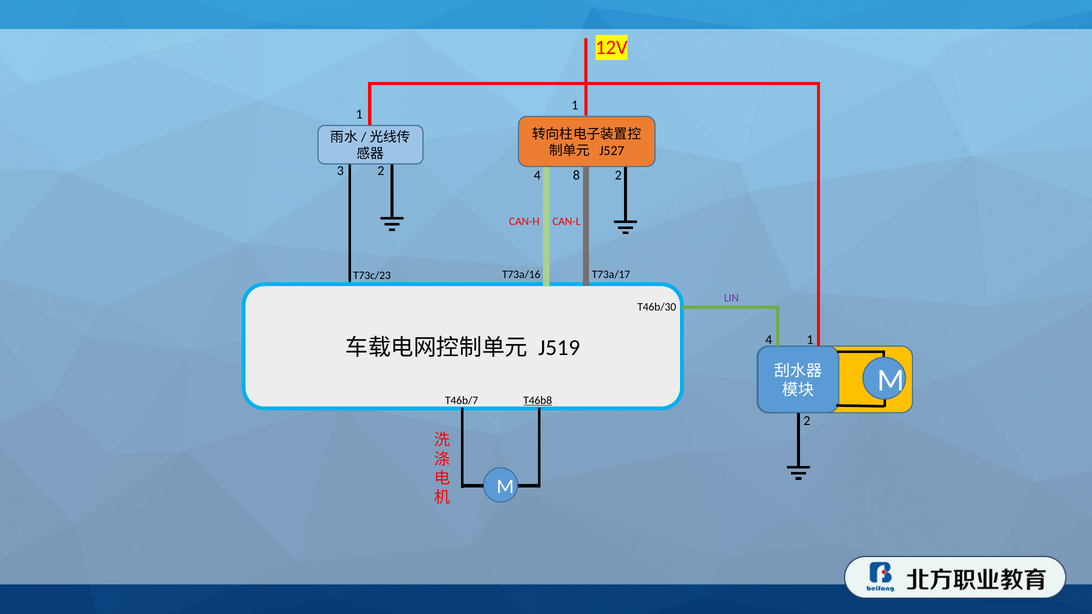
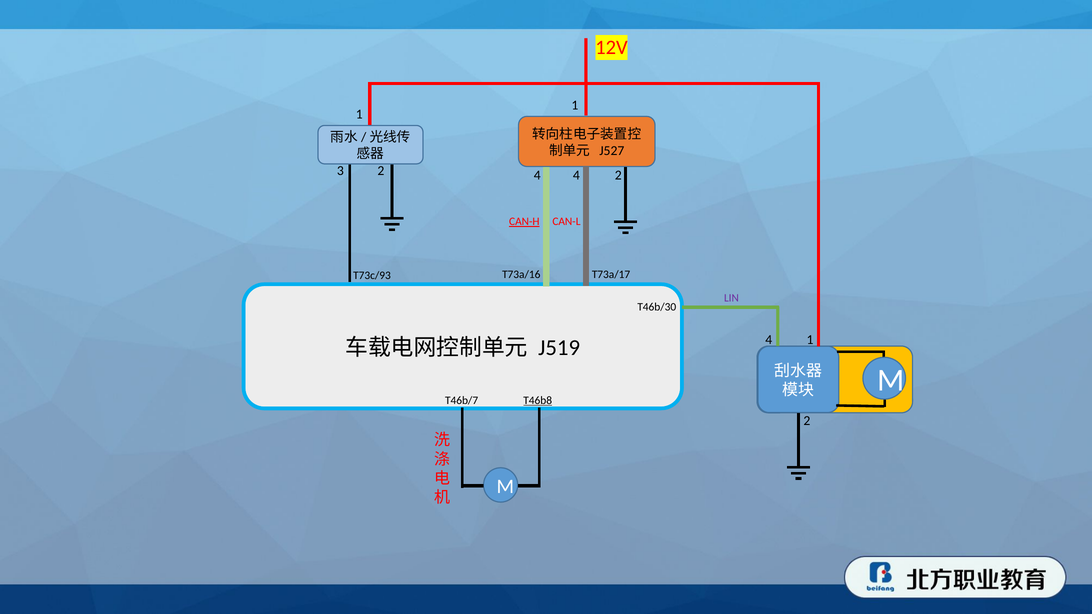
4 8: 8 -> 4
CAN-H underline: none -> present
T73c/23: T73c/23 -> T73c/93
